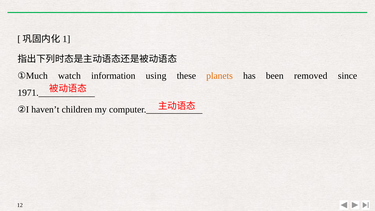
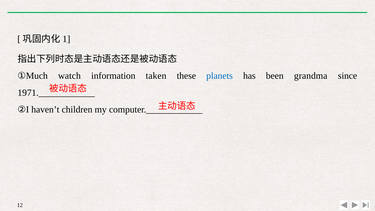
using: using -> taken
planets colour: orange -> blue
removed: removed -> grandma
